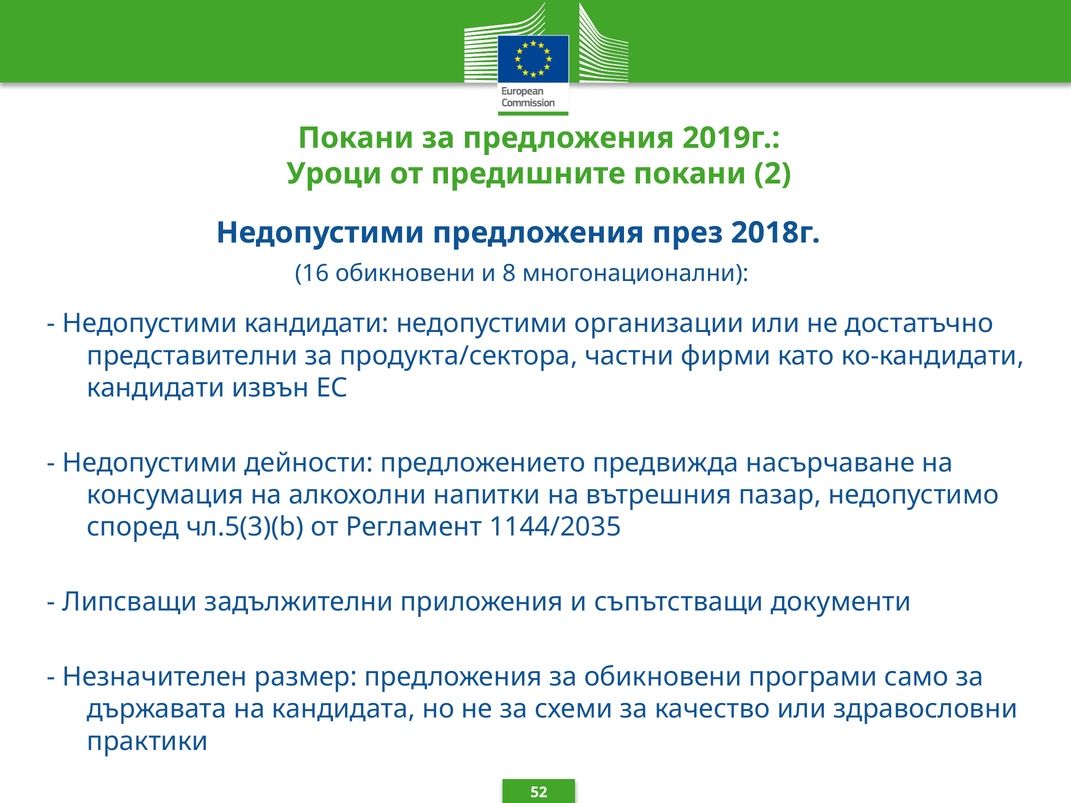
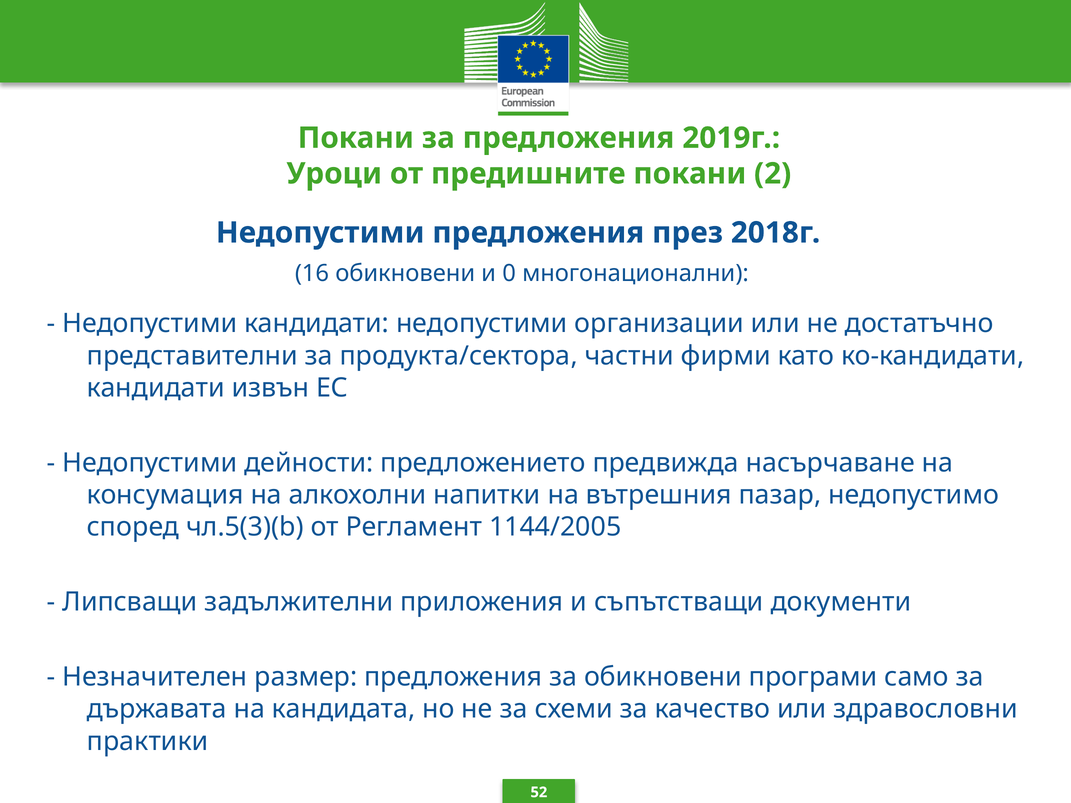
8: 8 -> 0
1144/2035: 1144/2035 -> 1144/2005
